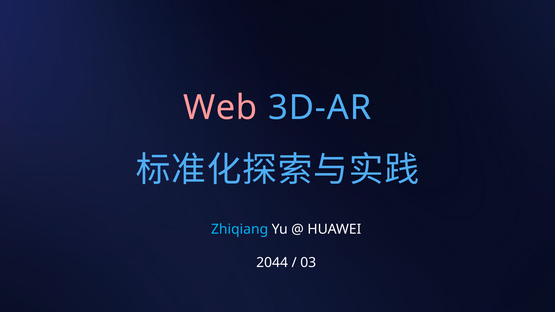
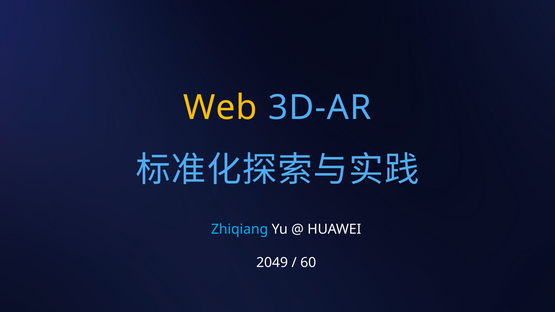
Web colour: pink -> yellow
2044: 2044 -> 2049
03: 03 -> 60
